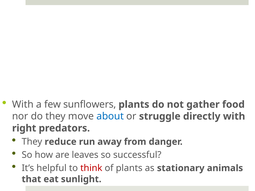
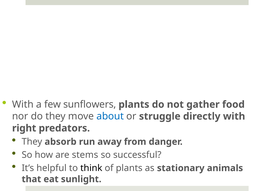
reduce: reduce -> absorb
leaves: leaves -> stems
think colour: red -> black
